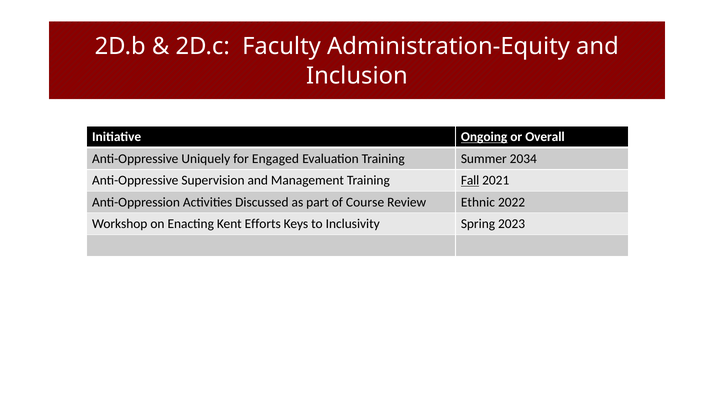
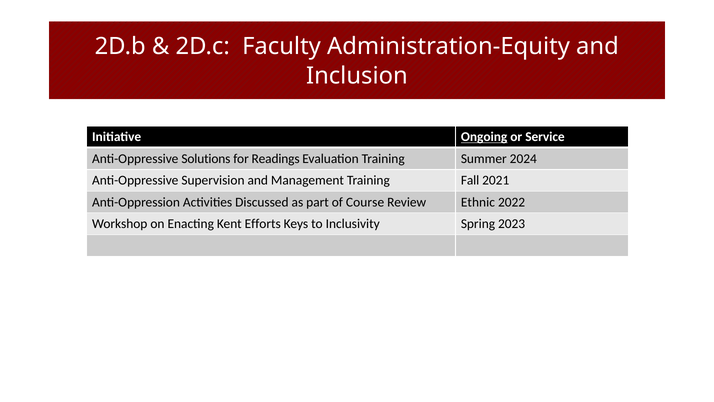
Overall: Overall -> Service
Uniquely: Uniquely -> Solutions
Engaged: Engaged -> Readings
2034: 2034 -> 2024
Fall underline: present -> none
